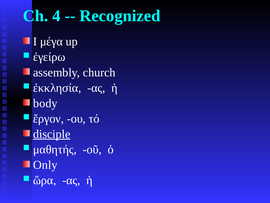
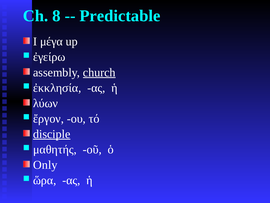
4: 4 -> 8
Recognized: Recognized -> Predictable
church underline: none -> present
body: body -> λύων
